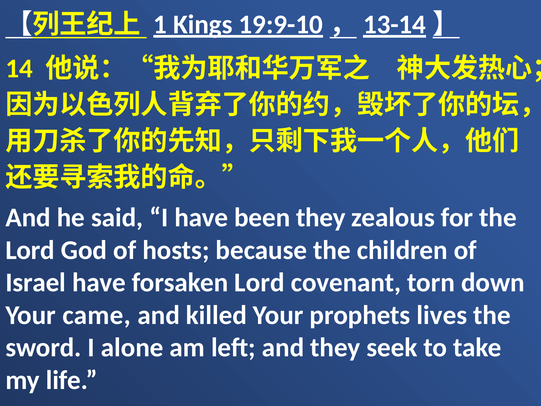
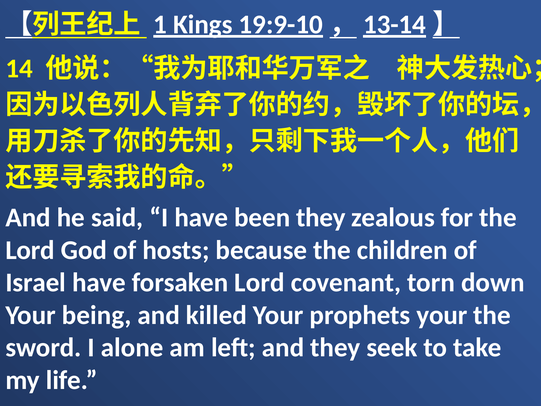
came: came -> being
prophets lives: lives -> your
